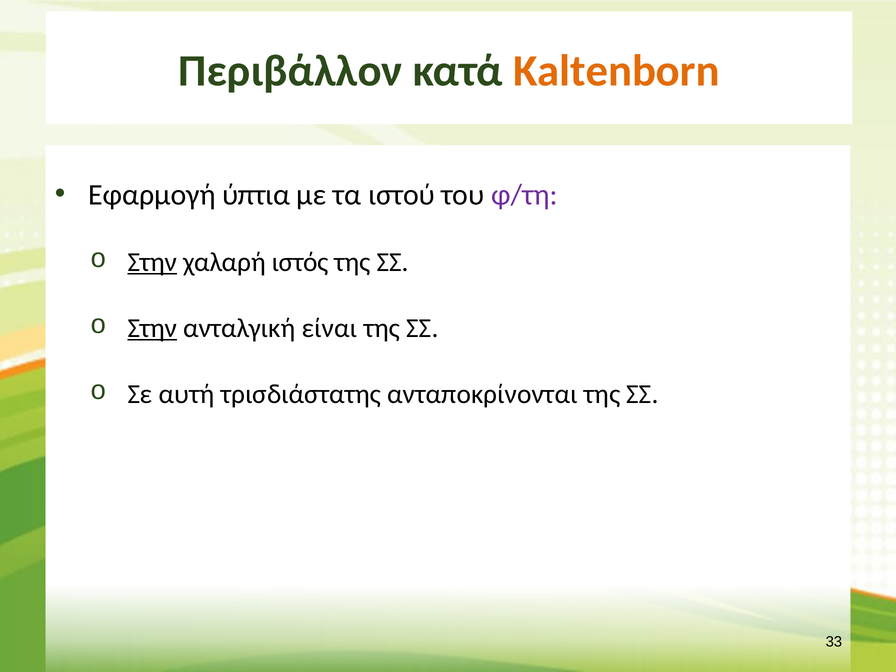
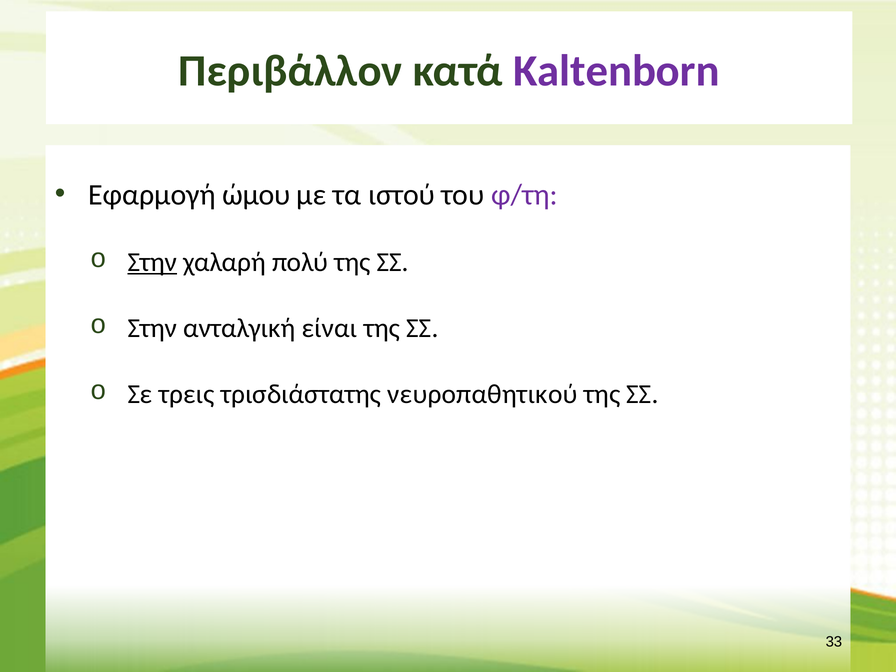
Kaltenborn colour: orange -> purple
ύπτια: ύπτια -> ώμου
ιστός: ιστός -> πολύ
Στην at (152, 328) underline: present -> none
αυτή: αυτή -> τρεις
ανταποκρίνονται: ανταποκρίνονται -> νευροπαθητικού
